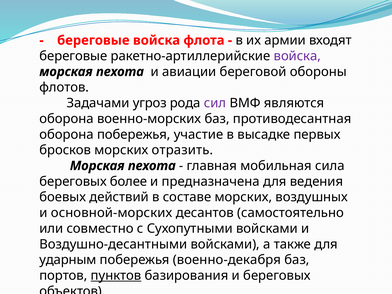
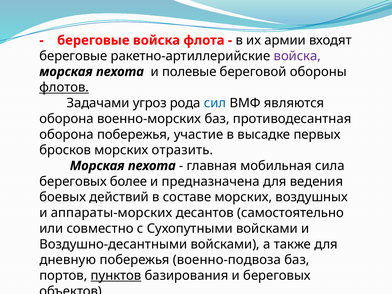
авиации: авиации -> полевые
флотов underline: none -> present
сил colour: purple -> blue
основной-морских: основной-морских -> аппараты-морских
ударным: ударным -> дневную
военно-декабря: военно-декабря -> военно-подвоза
